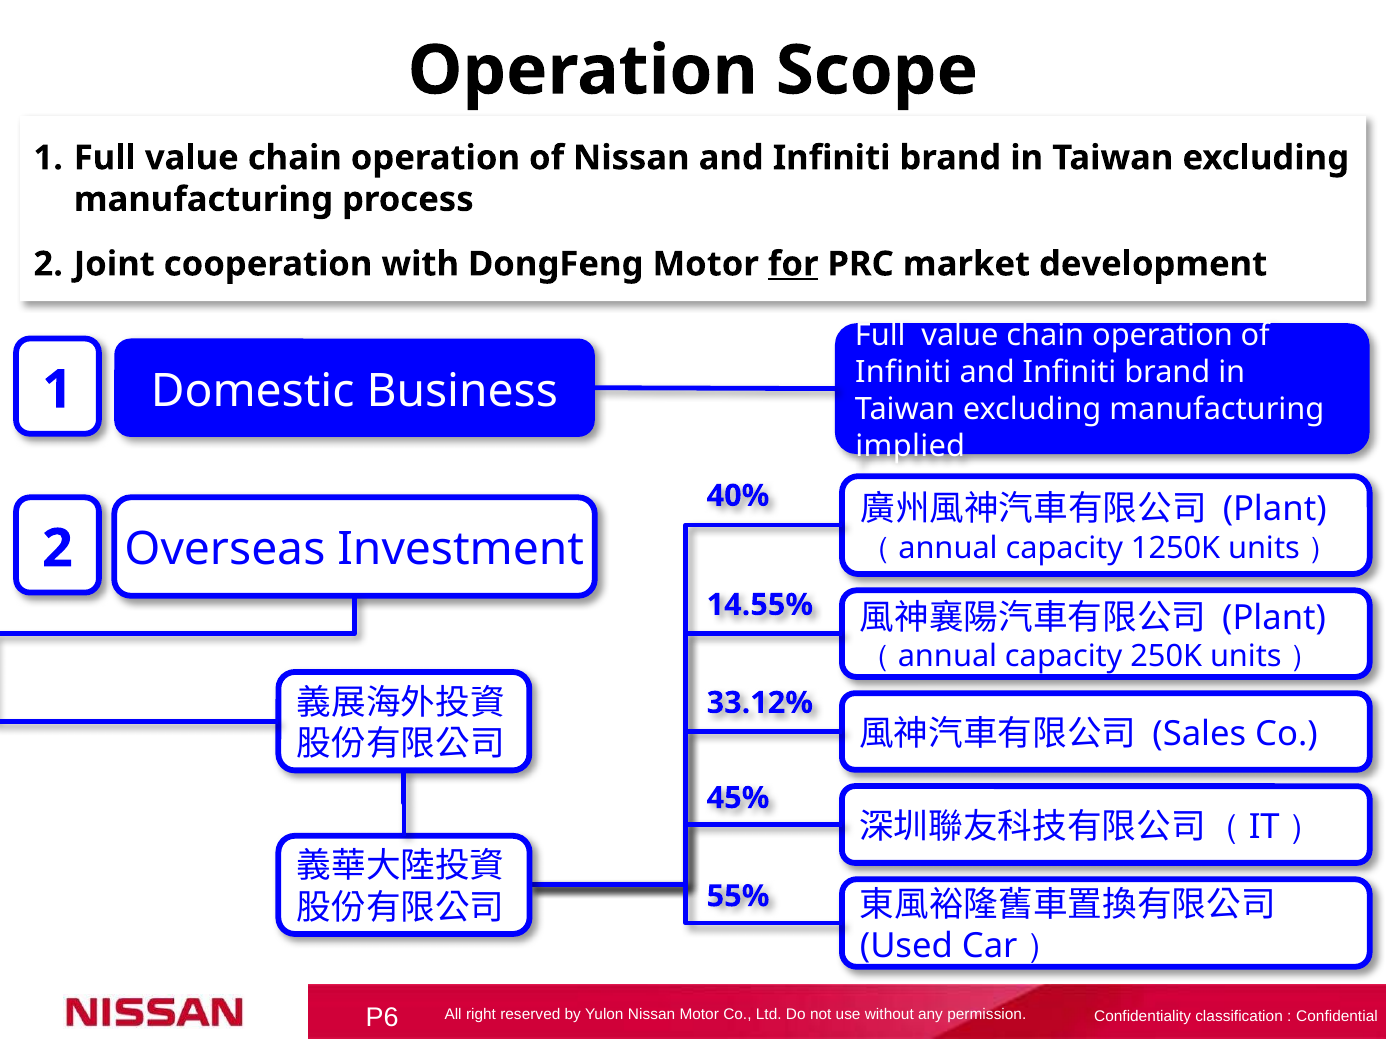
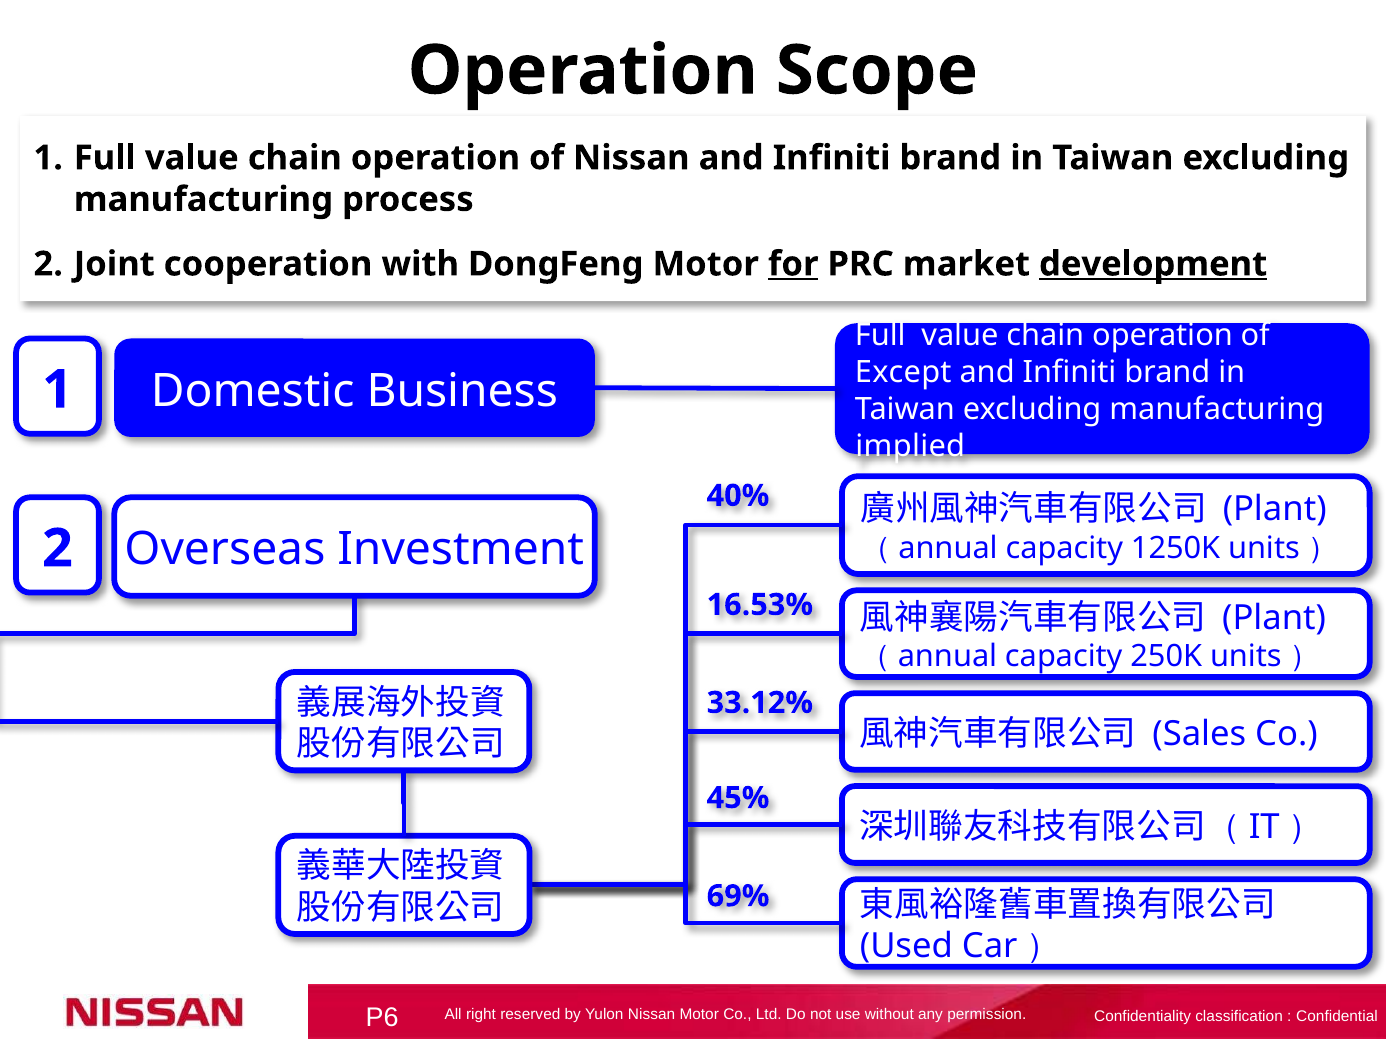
development underline: none -> present
Infiniti at (903, 372): Infiniti -> Except
14.55%: 14.55% -> 16.53%
55%: 55% -> 69%
